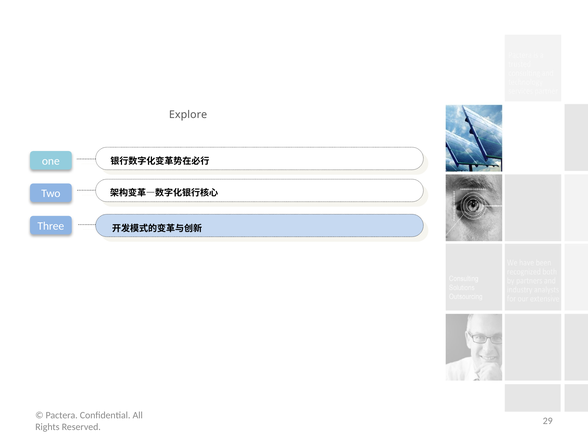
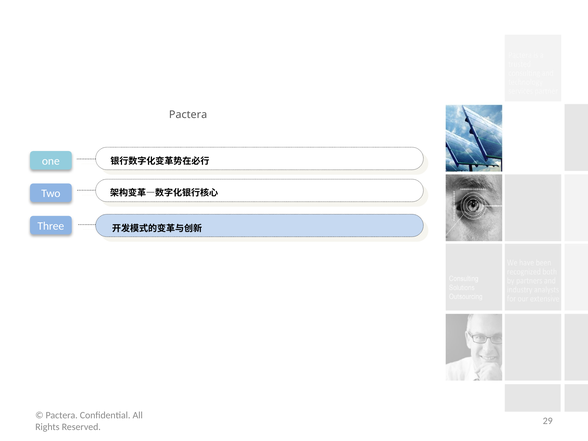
Explore at (188, 115): Explore -> Pactera
